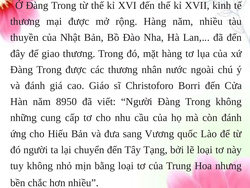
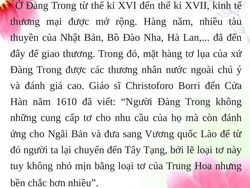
8950: 8950 -> 1610
Hiếu: Hiếu -> Ngãi
